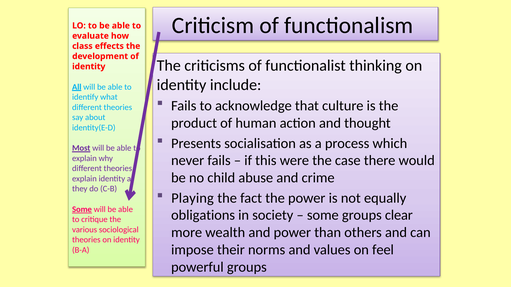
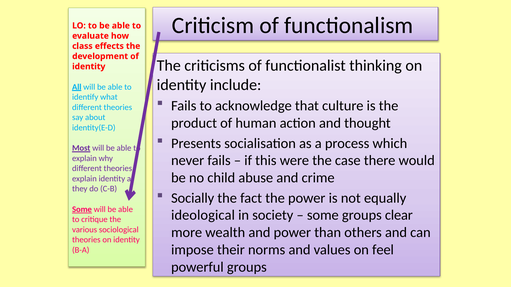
Playing: Playing -> Socially
obligations: obligations -> ideological
